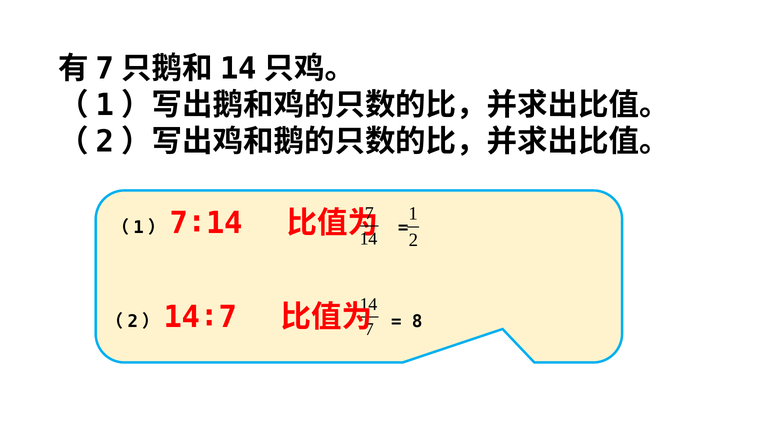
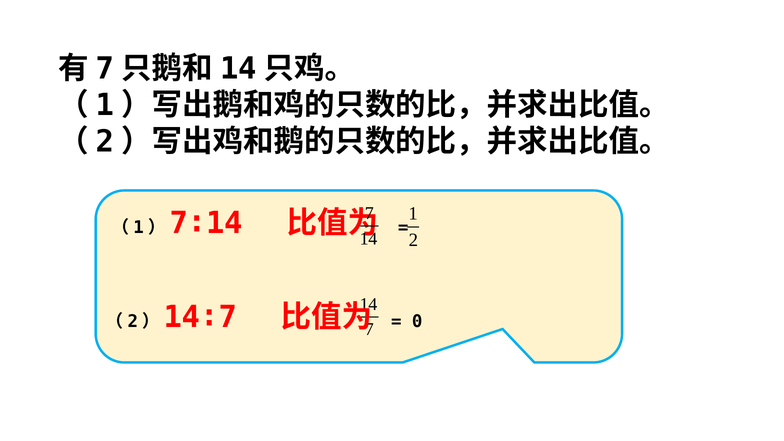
8: 8 -> 0
